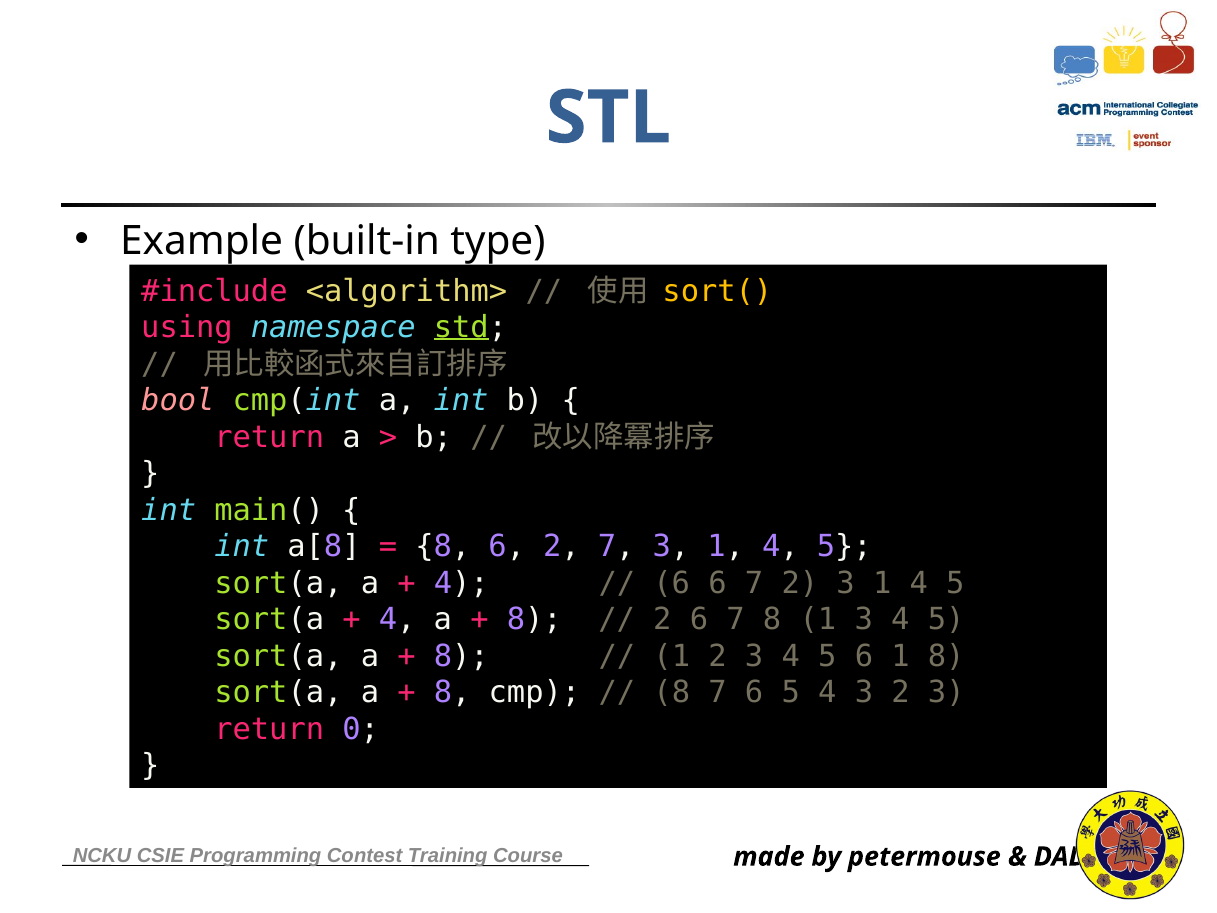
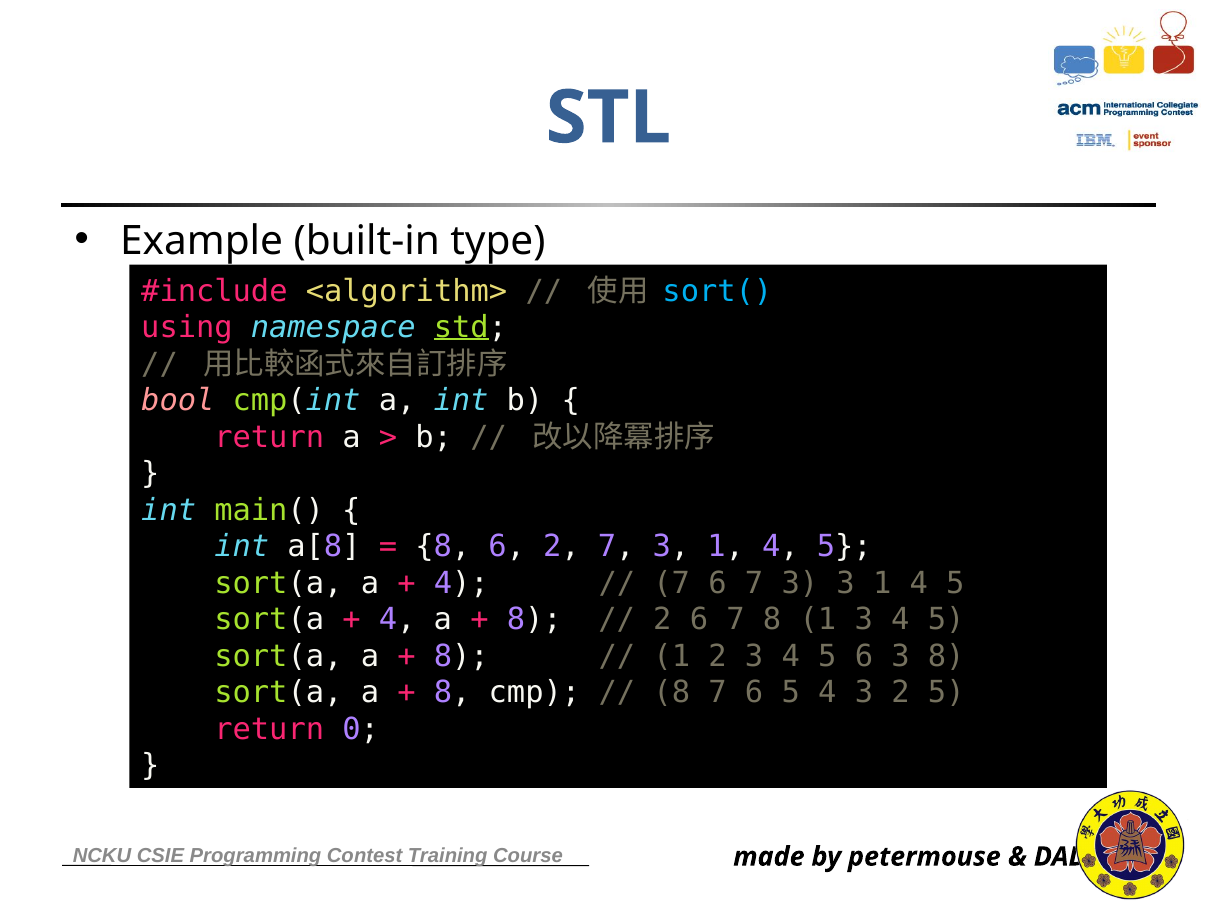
sort( colour: yellow -> light blue
6 at (672, 583): 6 -> 7
6 7 2: 2 -> 3
6 1: 1 -> 3
3 2 3: 3 -> 5
